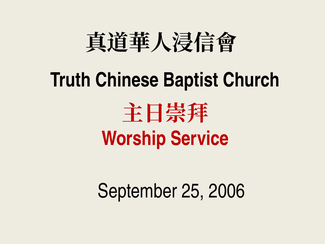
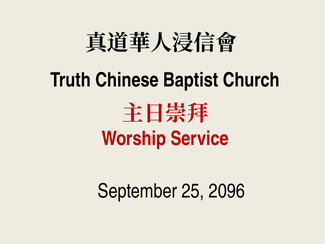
2006: 2006 -> 2096
